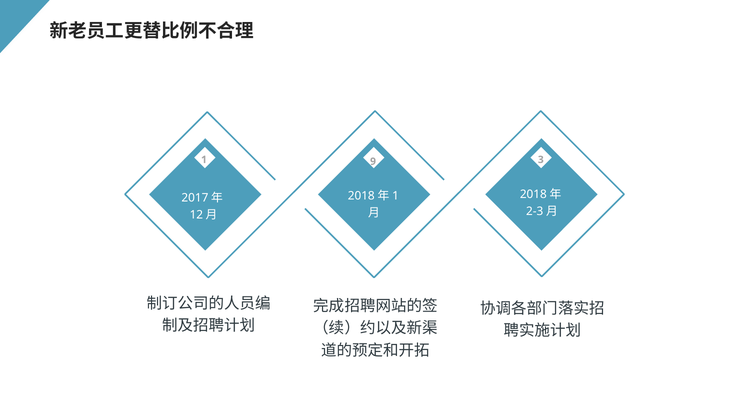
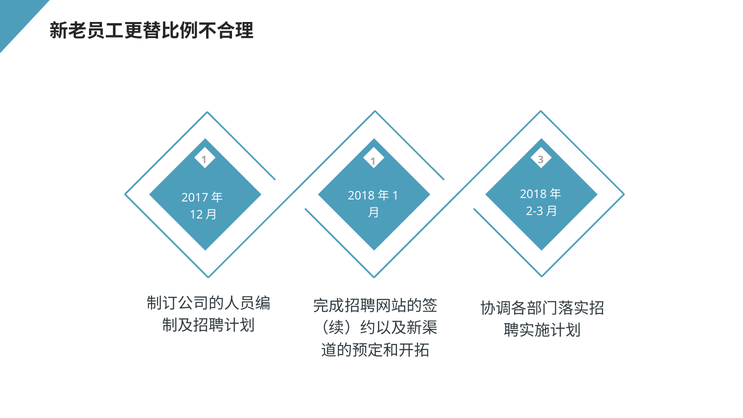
1 9: 9 -> 1
